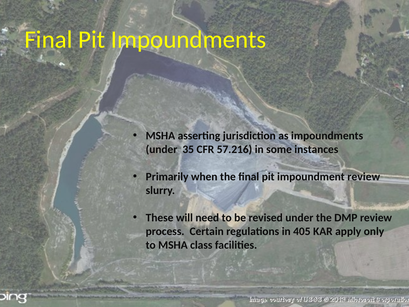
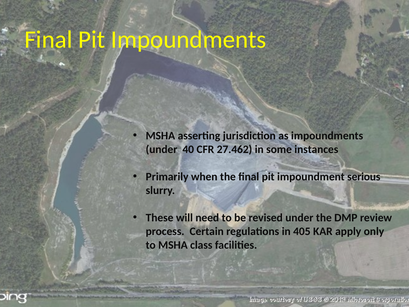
35: 35 -> 40
57.216: 57.216 -> 27.462
impoundment review: review -> serious
